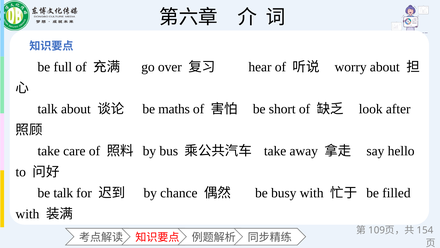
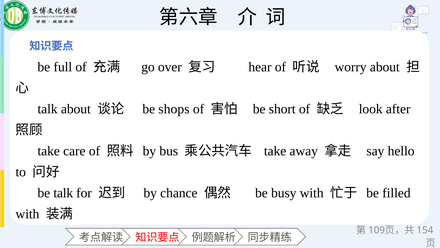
maths: maths -> shops
